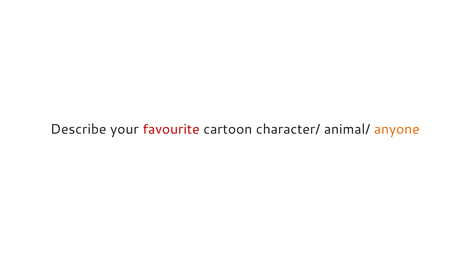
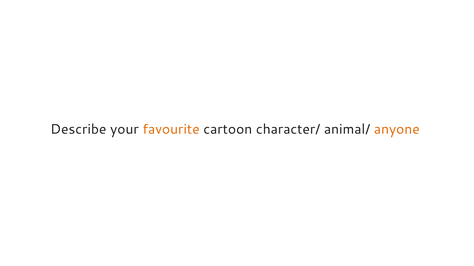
favourite colour: red -> orange
